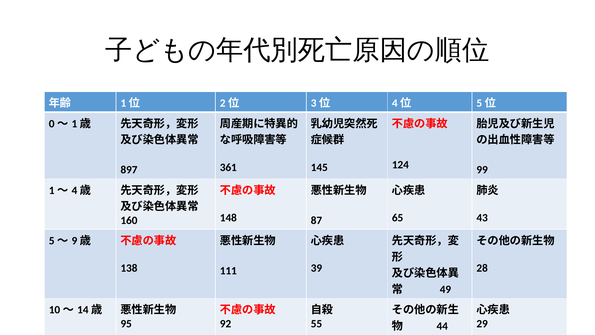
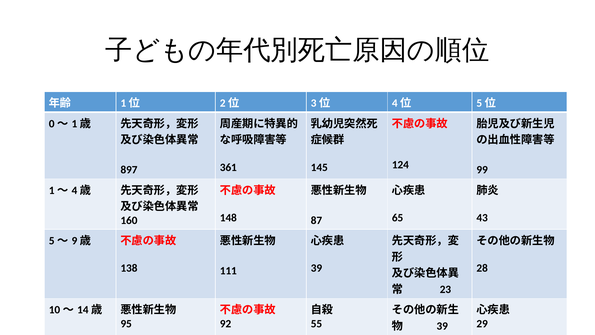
49: 49 -> 23
44 at (442, 326): 44 -> 39
